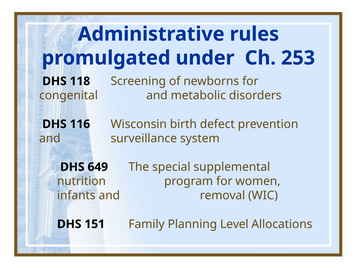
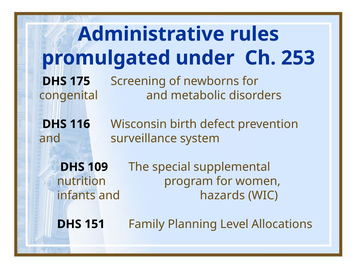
118: 118 -> 175
649: 649 -> 109
removal: removal -> hazards
